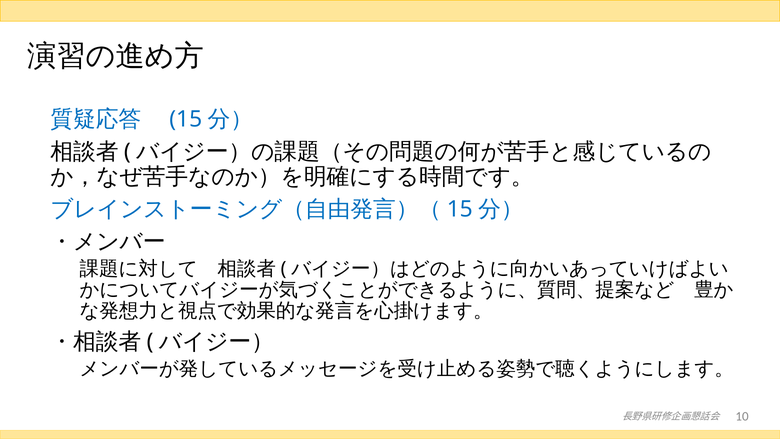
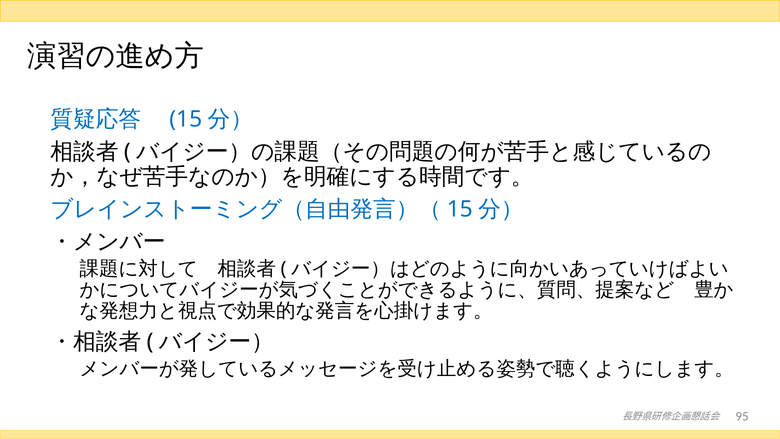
10: 10 -> 95
